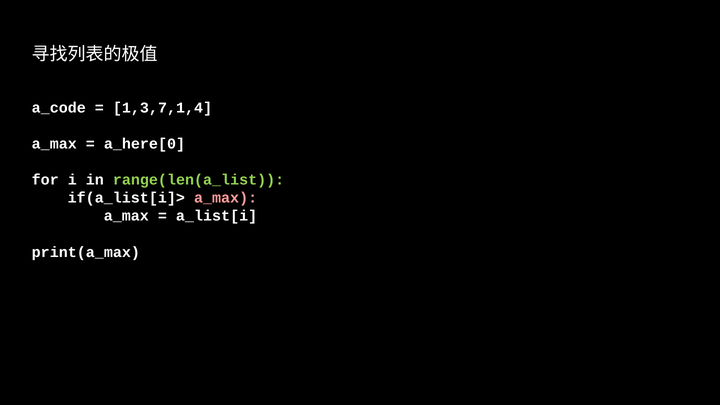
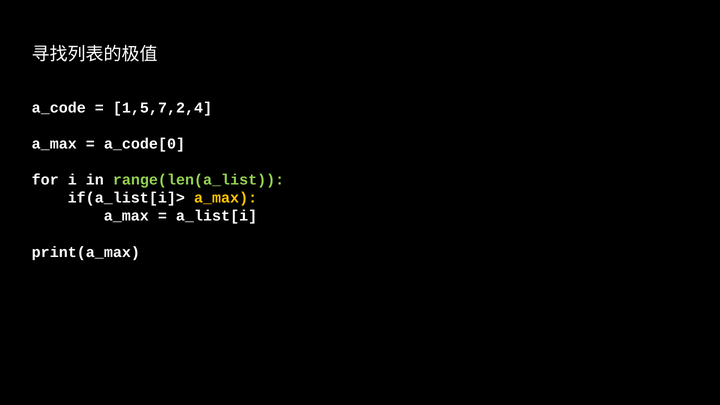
1,3,7,1,4: 1,3,7,1,4 -> 1,5,7,2,4
a_here[0: a_here[0 -> a_code[0
a_max at (226, 198) colour: pink -> yellow
